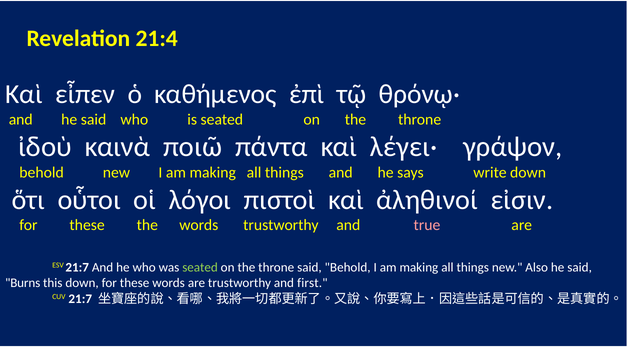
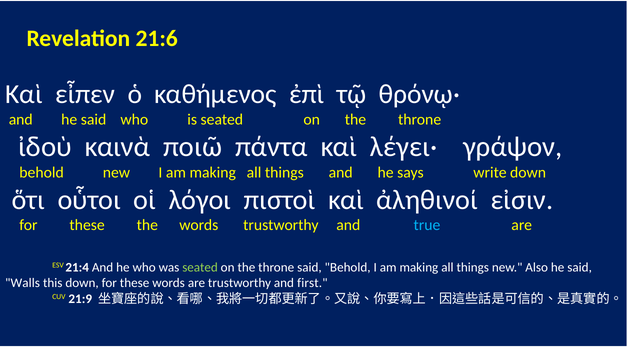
21:4: 21:4 -> 21:6
true colour: pink -> light blue
ESV 21:7: 21:7 -> 21:4
Burns: Burns -> Walls
CUV 21:7: 21:7 -> 21:9
